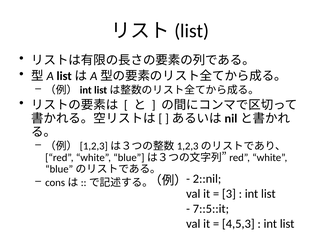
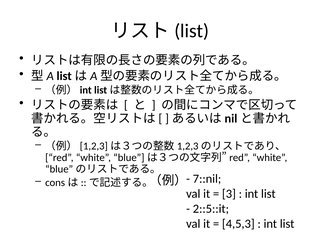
2::nil: 2::nil -> 7::nil
7::5::it: 7::5::it -> 2::5::it
